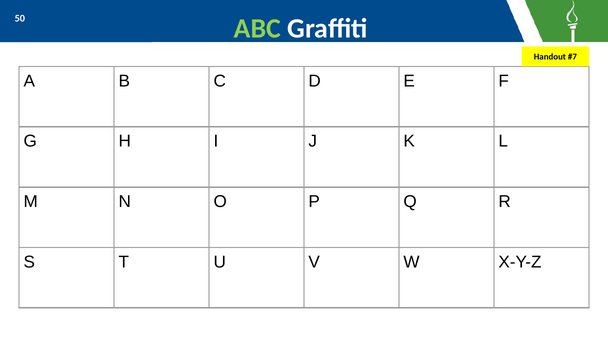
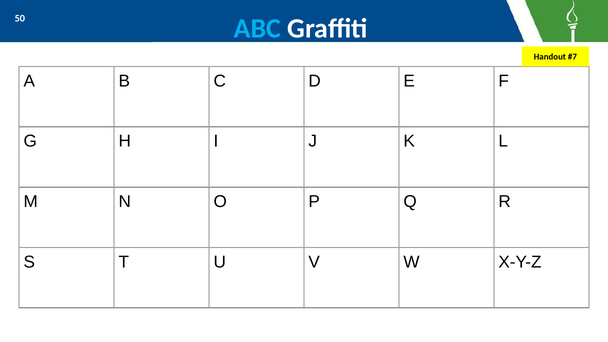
ABC colour: light green -> light blue
